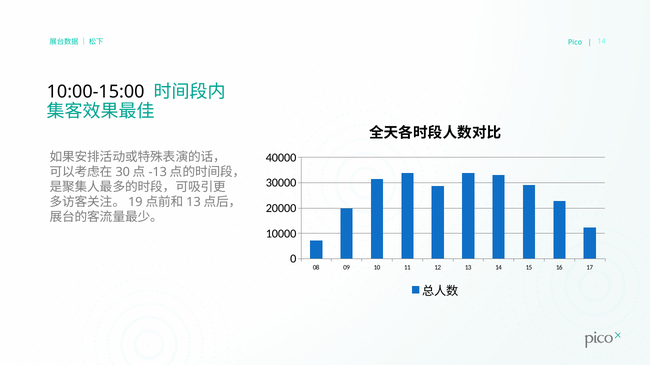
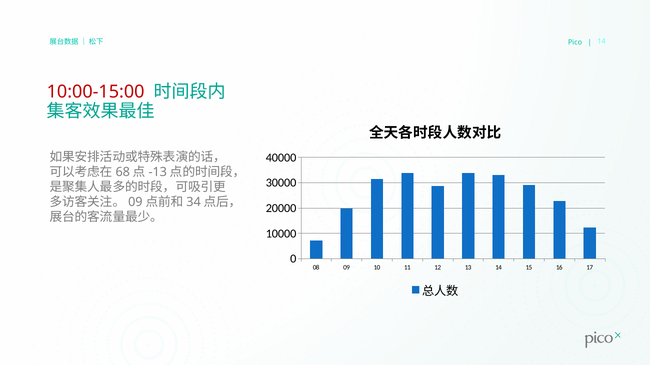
10:00-15:00 colour: black -> red
30: 30 -> 68
19 at (135, 203): 19 -> 09
13 at (194, 203): 13 -> 34
